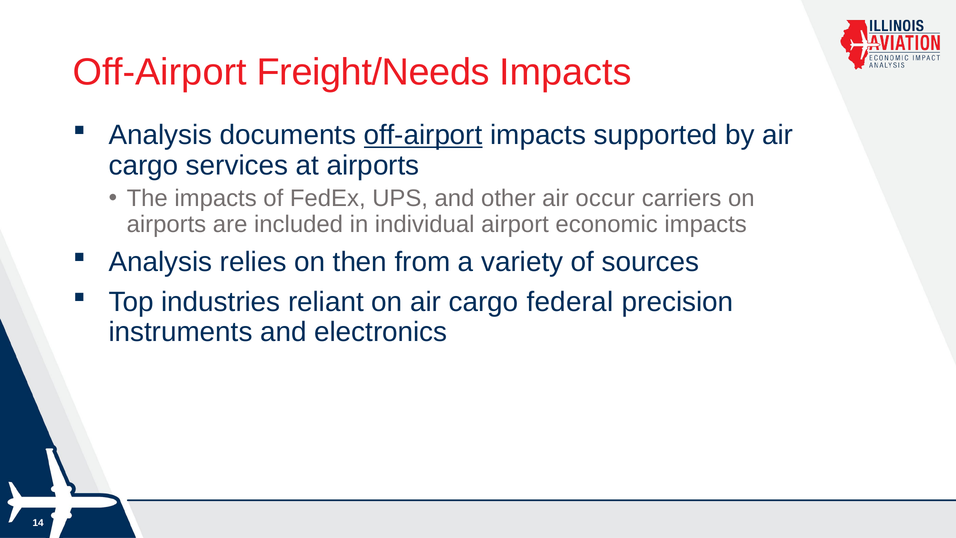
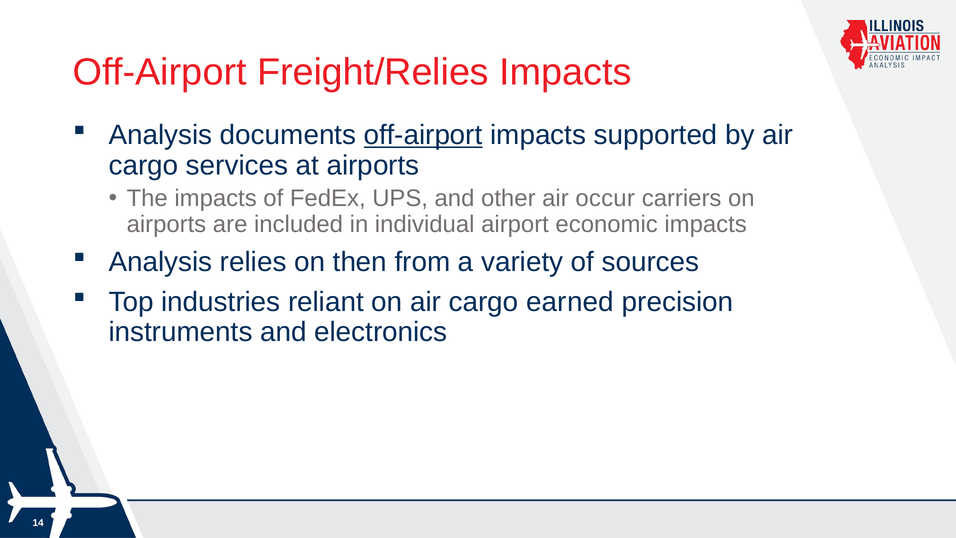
Freight/Needs: Freight/Needs -> Freight/Relies
federal: federal -> earned
